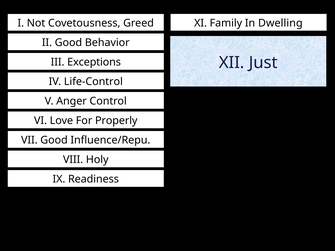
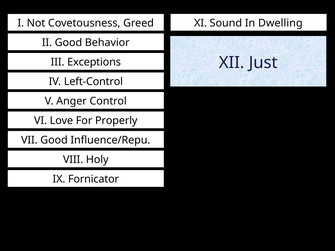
Family: Family -> Sound
Life-Control: Life-Control -> Left-Control
Readiness: Readiness -> Fornicator
